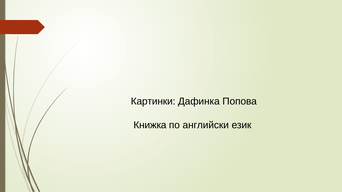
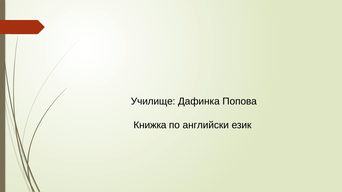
Картинки: Картинки -> Училище
